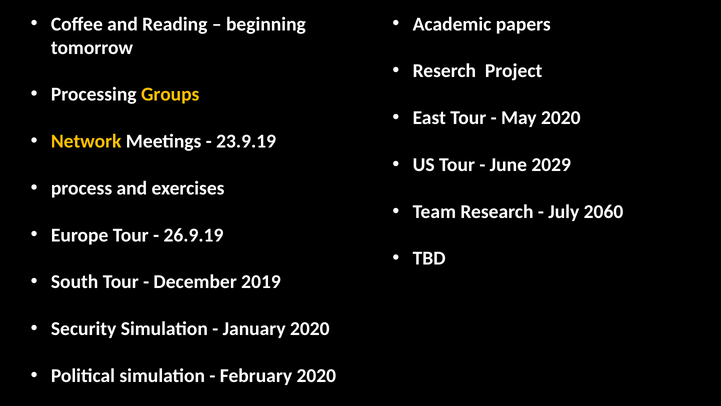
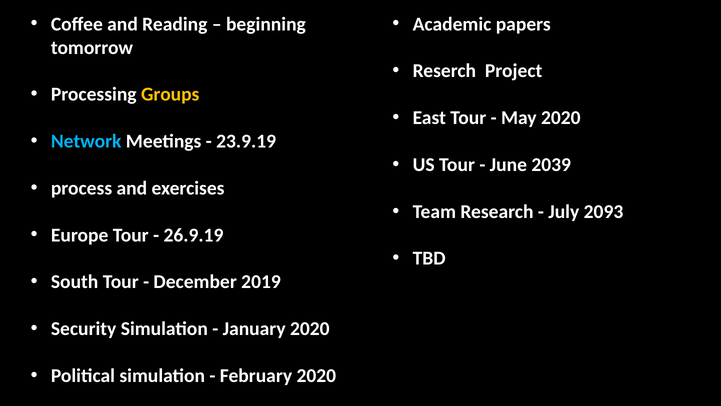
Network colour: yellow -> light blue
2029: 2029 -> 2039
2060: 2060 -> 2093
